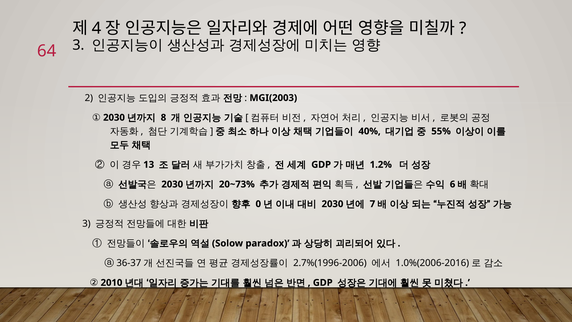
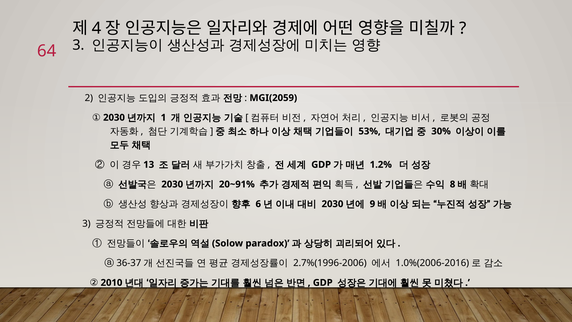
MGI(2003: MGI(2003 -> MGI(2059
8: 8 -> 1
40%: 40% -> 53%
55%: 55% -> 30%
20~73%: 20~73% -> 20~91%
6: 6 -> 8
0: 0 -> 6
7: 7 -> 9
